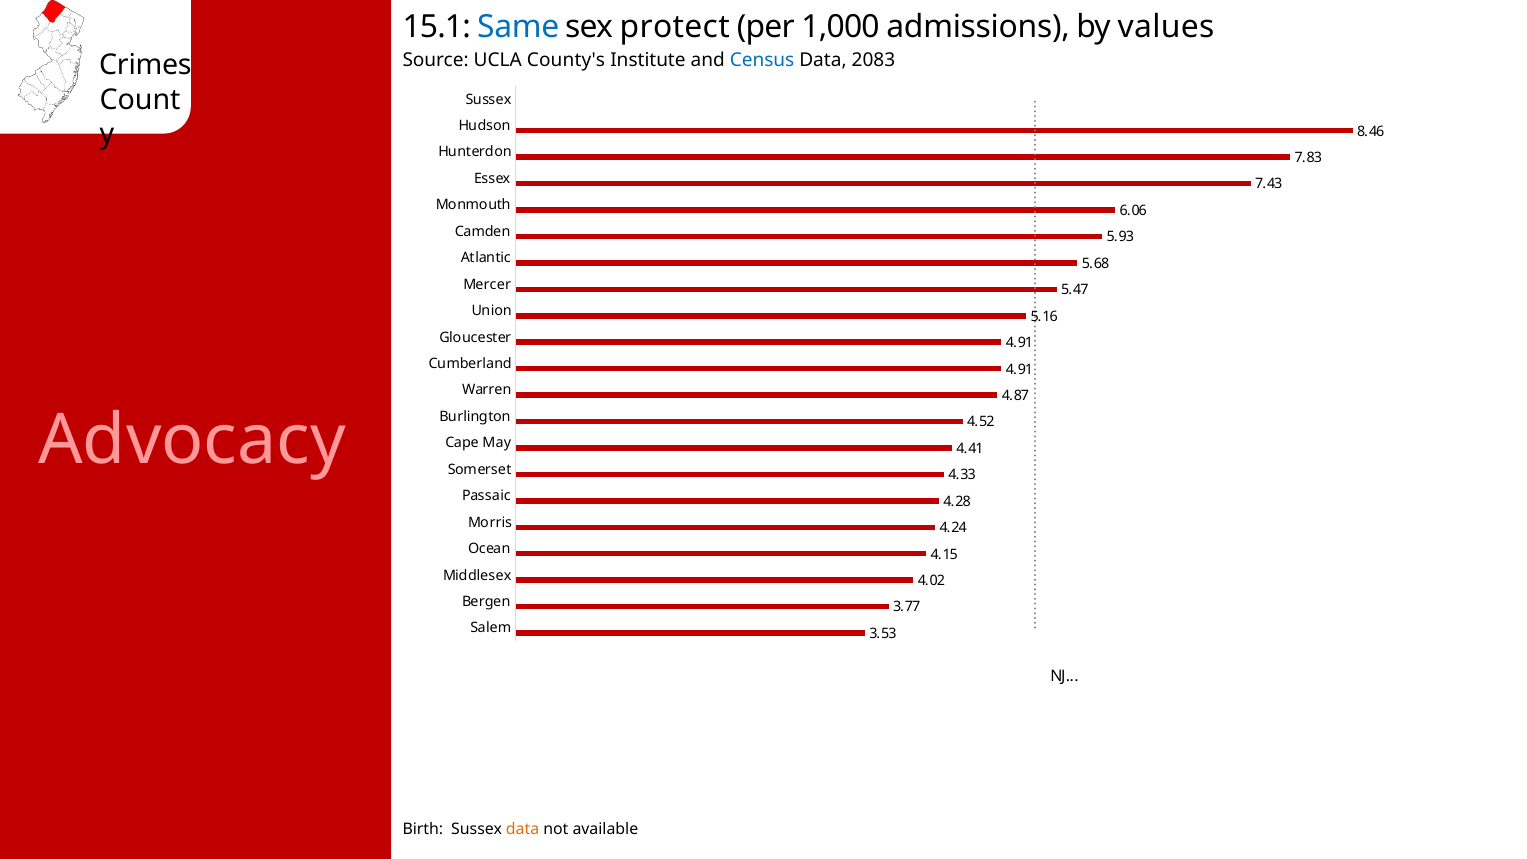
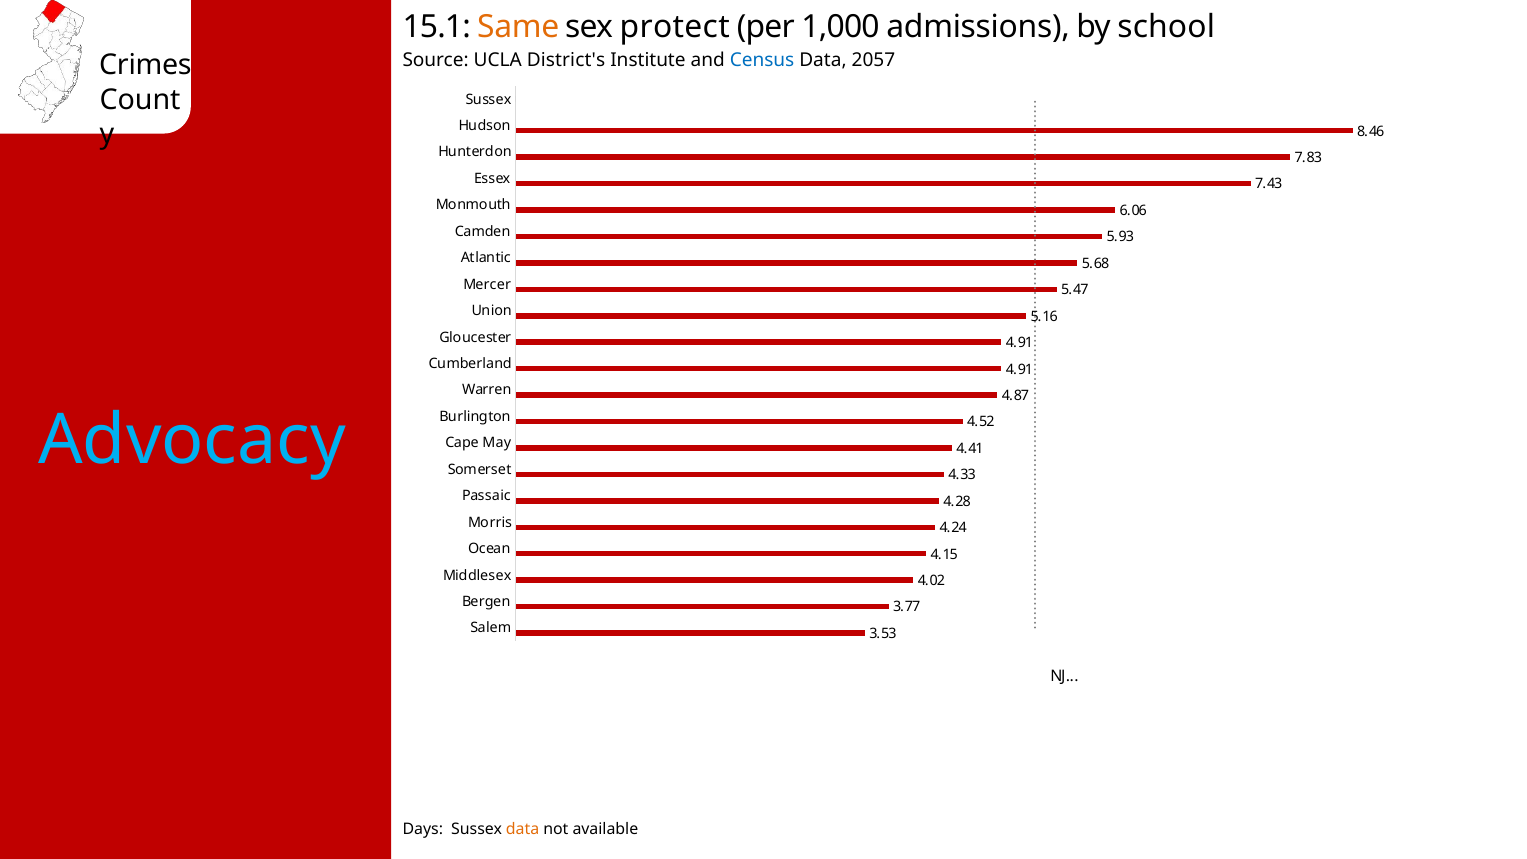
Same colour: blue -> orange
values: values -> school
County's: County's -> District's
2083: 2083 -> 2057
Advocacy colour: pink -> light blue
Birth: Birth -> Days
